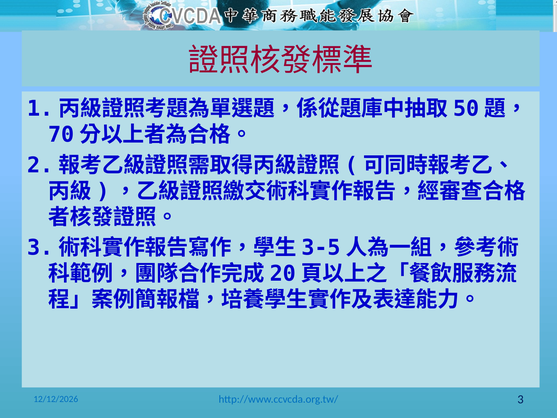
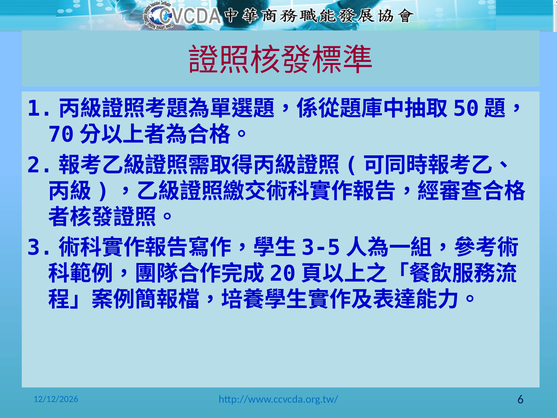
3: 3 -> 6
